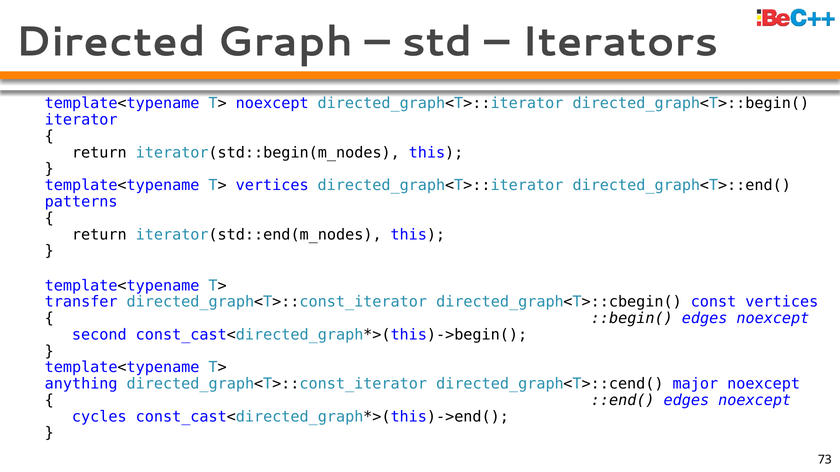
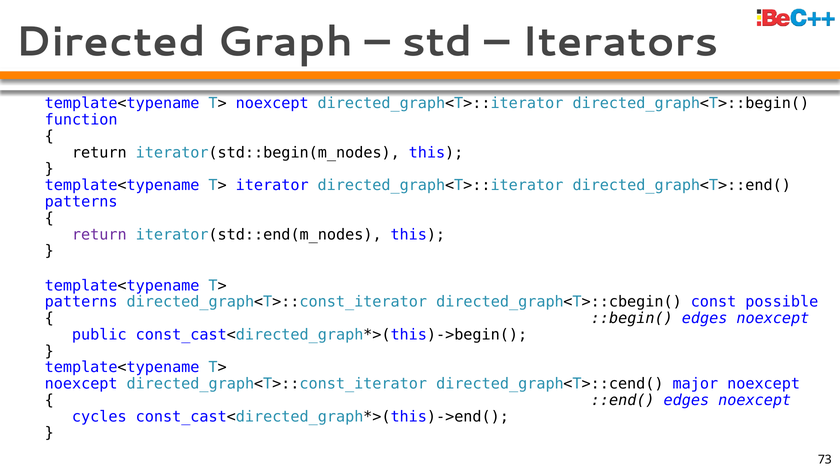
iterator: iterator -> function
T> vertices: vertices -> iterator
return at (99, 235) colour: black -> purple
transfer at (81, 302): transfer -> patterns
const vertices: vertices -> possible
second: second -> public
anything at (81, 384): anything -> noexcept
